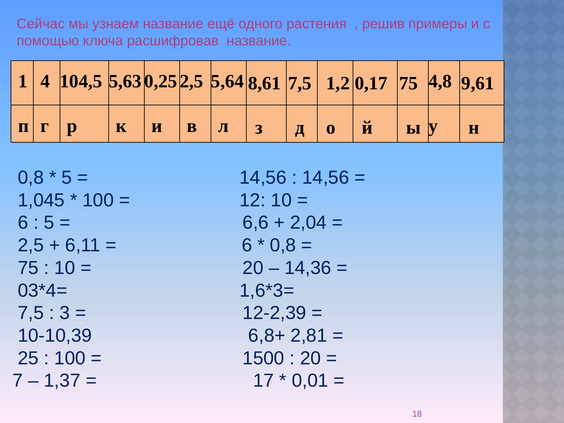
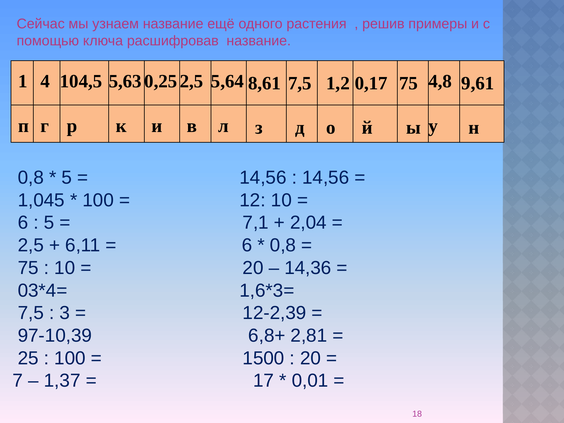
6,6: 6,6 -> 7,1
10-10,39: 10-10,39 -> 97-10,39
